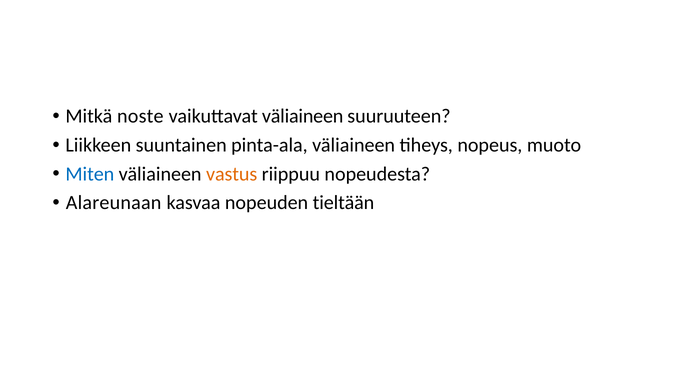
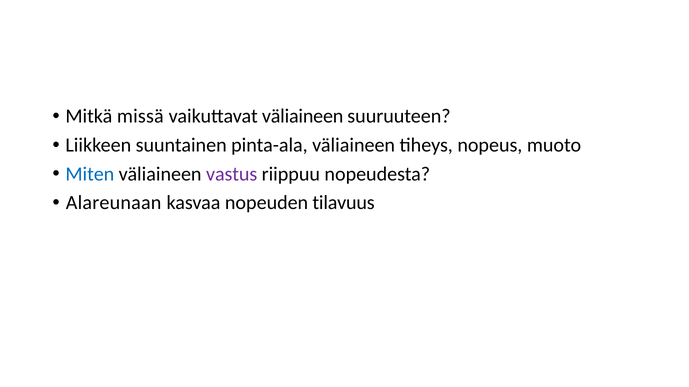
noste: noste -> missä
vastus colour: orange -> purple
tieltään: tieltään -> tilavuus
